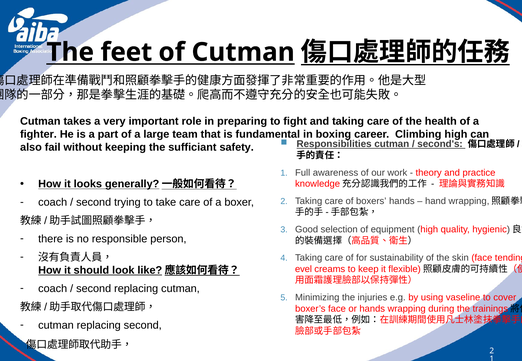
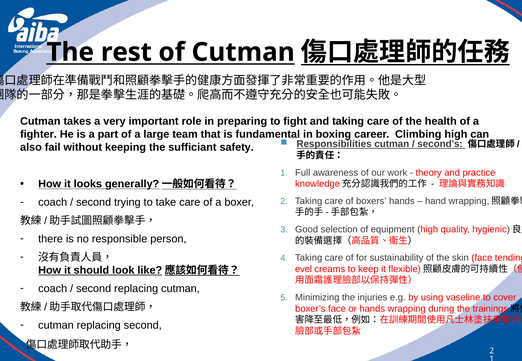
feet: feet -> rest
